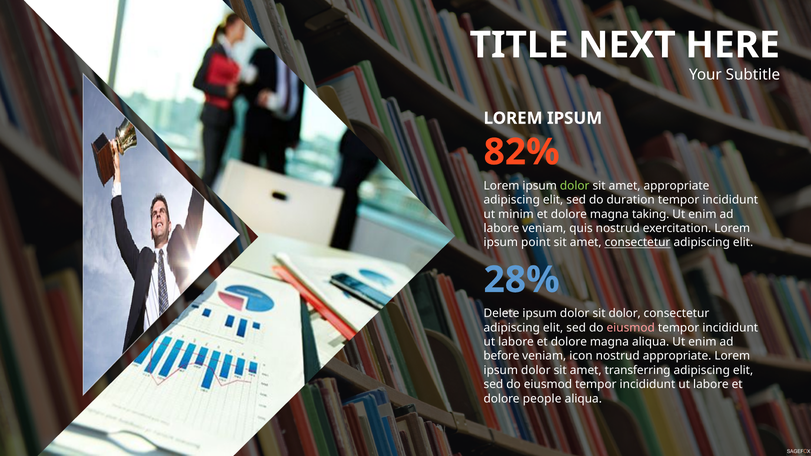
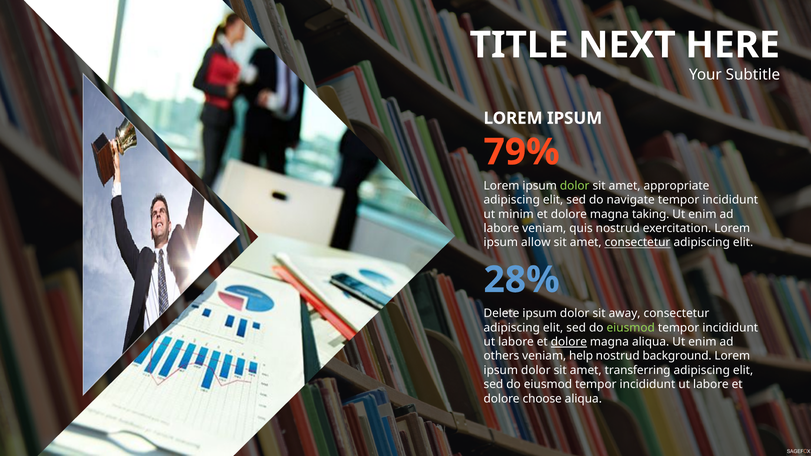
82%: 82% -> 79%
duration: duration -> navigate
point: point -> allow
sit dolor: dolor -> away
eiusmod at (631, 328) colour: pink -> light green
dolore at (569, 342) underline: none -> present
before: before -> others
icon: icon -> help
nostrud appropriate: appropriate -> background
people: people -> choose
